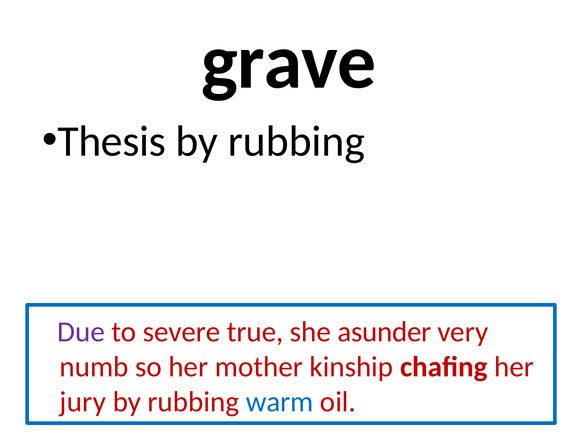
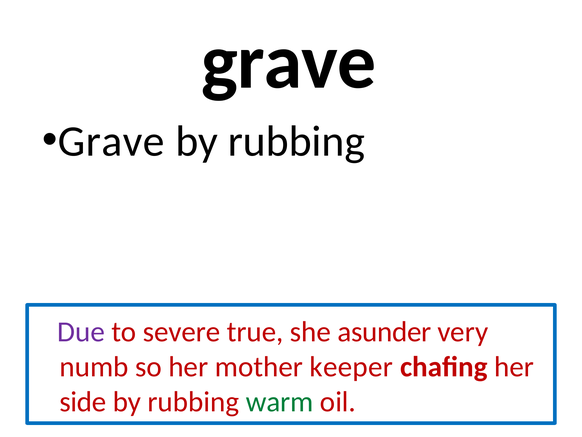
Thesis at (112, 141): Thesis -> Grave
kinship: kinship -> keeper
jury: jury -> side
warm colour: blue -> green
